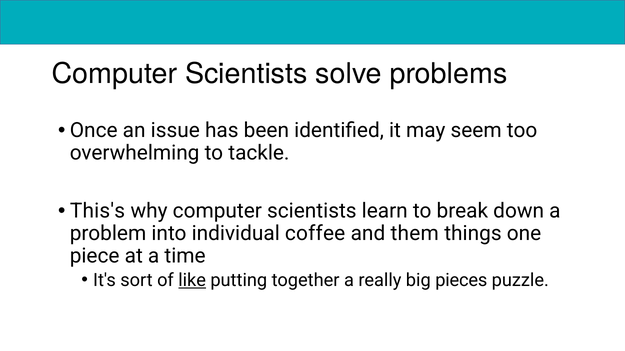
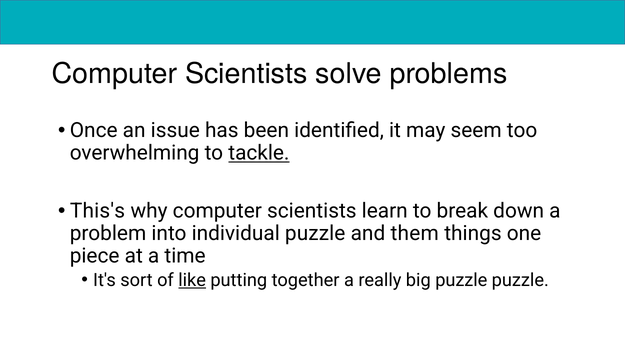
tackle underline: none -> present
individual coffee: coffee -> puzzle
big pieces: pieces -> puzzle
